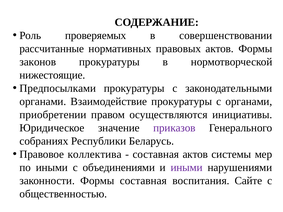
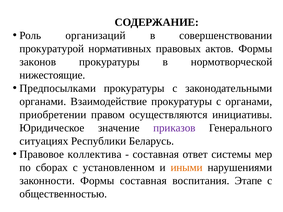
проверяемых: проверяемых -> организаций
рассчитанные: рассчитанные -> прокуратурой
собраниях: собраниях -> ситуациях
составная актов: актов -> ответ
по иными: иными -> сборах
объединениями: объединениями -> установленном
иными at (187, 168) colour: purple -> orange
Сайте: Сайте -> Этапе
